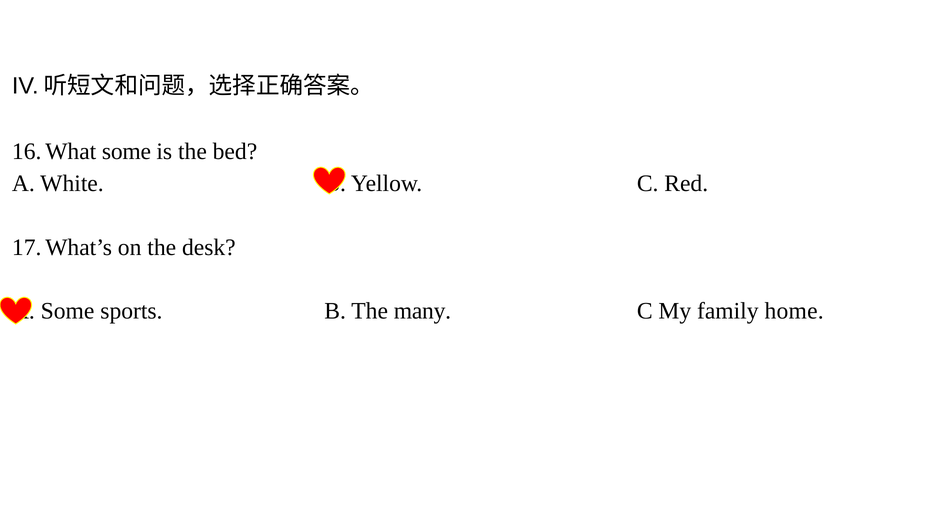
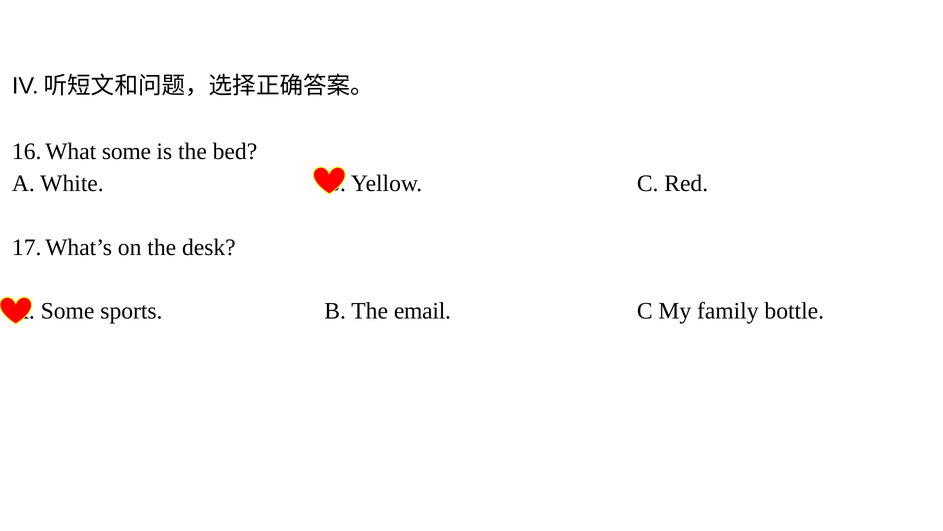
many: many -> email
home: home -> bottle
